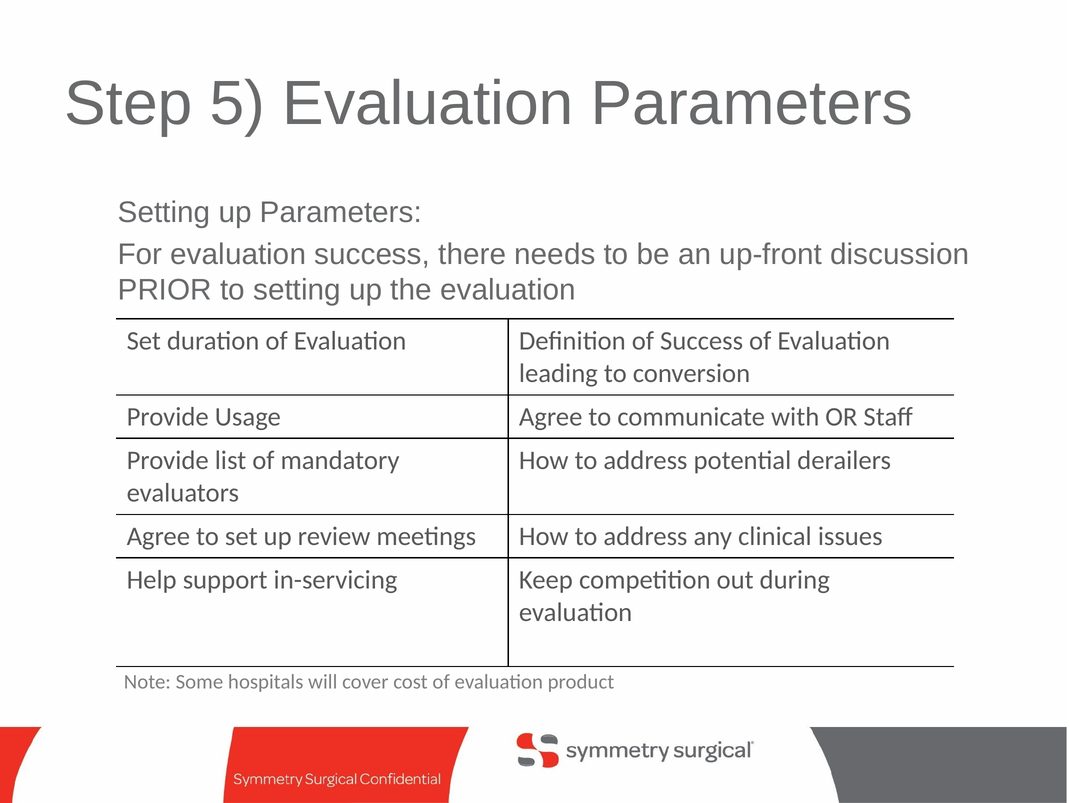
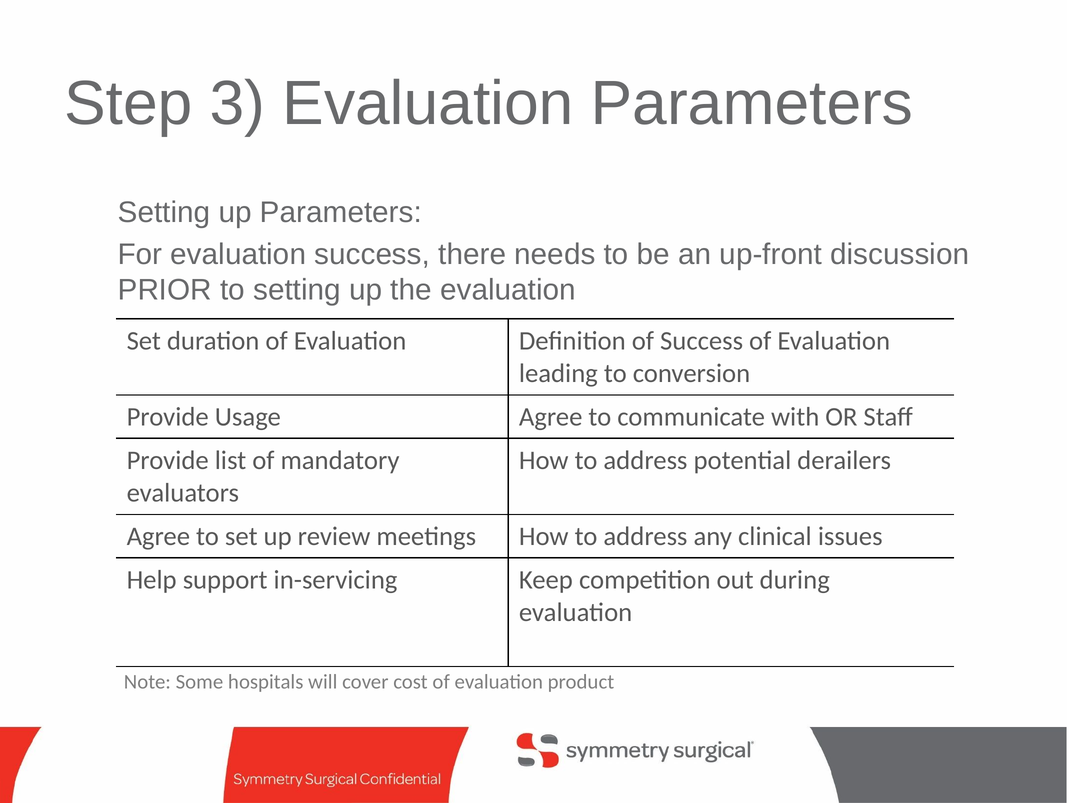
5: 5 -> 3
